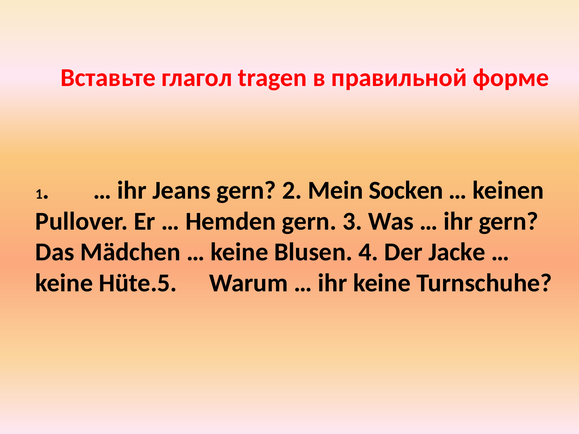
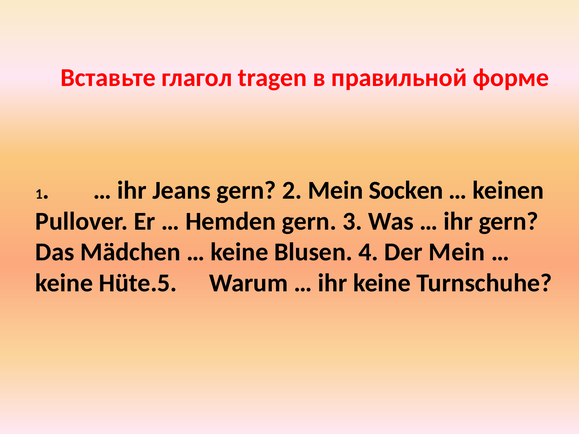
Der Jacke: Jacke -> Mein
